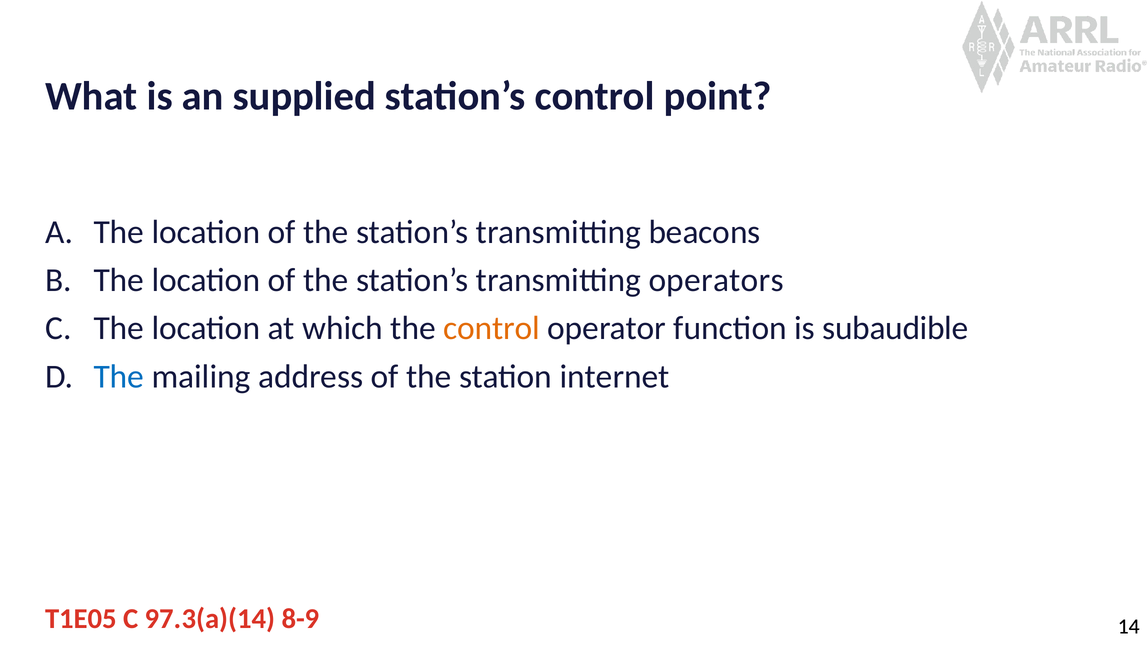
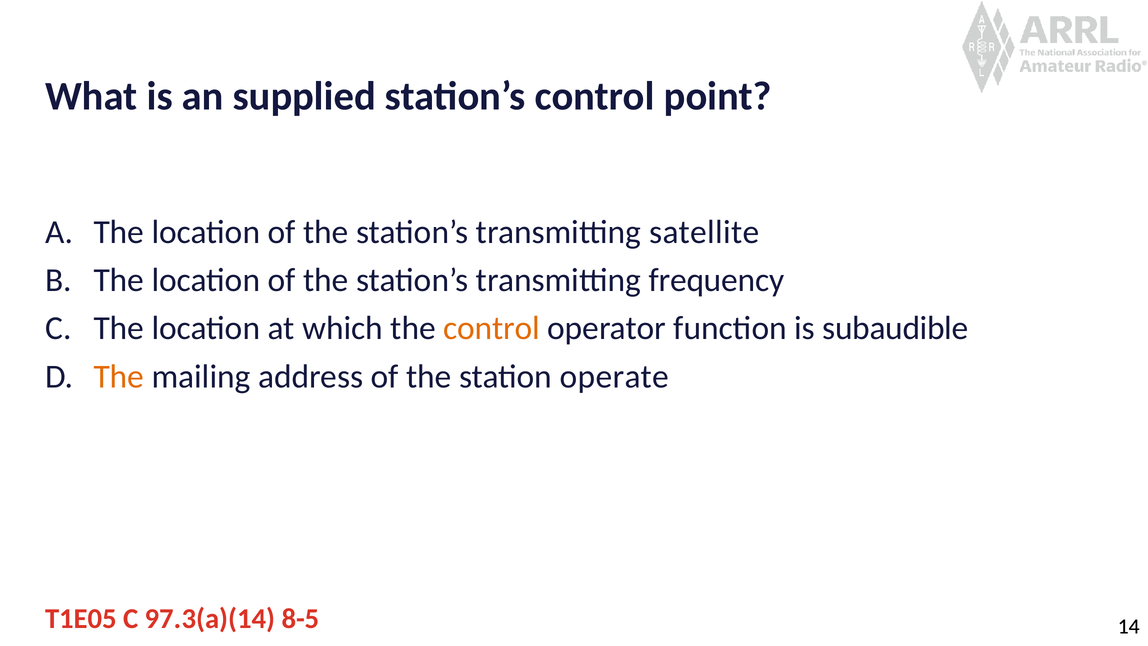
beacons: beacons -> satellite
operators: operators -> frequency
The at (119, 376) colour: blue -> orange
internet: internet -> operate
8-9: 8-9 -> 8-5
